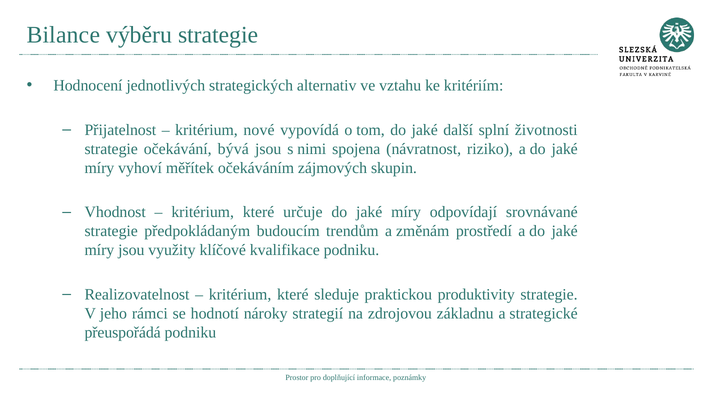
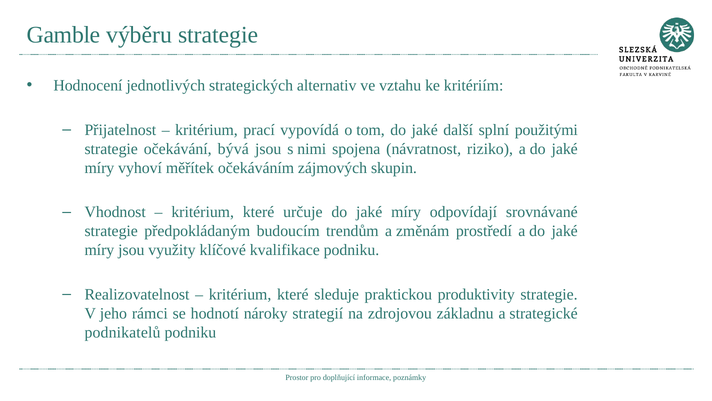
Bilance: Bilance -> Gamble
nové: nové -> prací
životnosti: životnosti -> použitými
přeuspořádá: přeuspořádá -> podnikatelů
